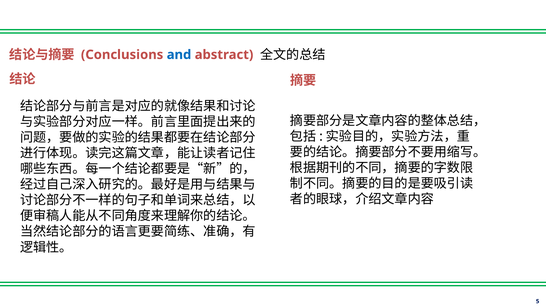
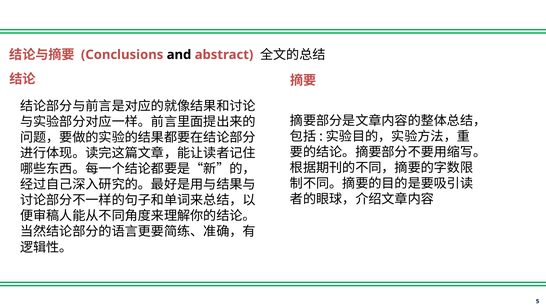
and colour: blue -> black
